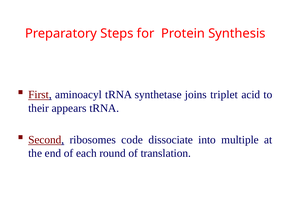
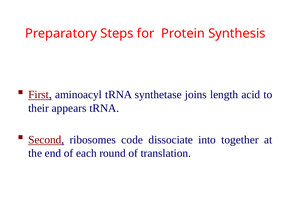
triplet: triplet -> length
multiple: multiple -> together
